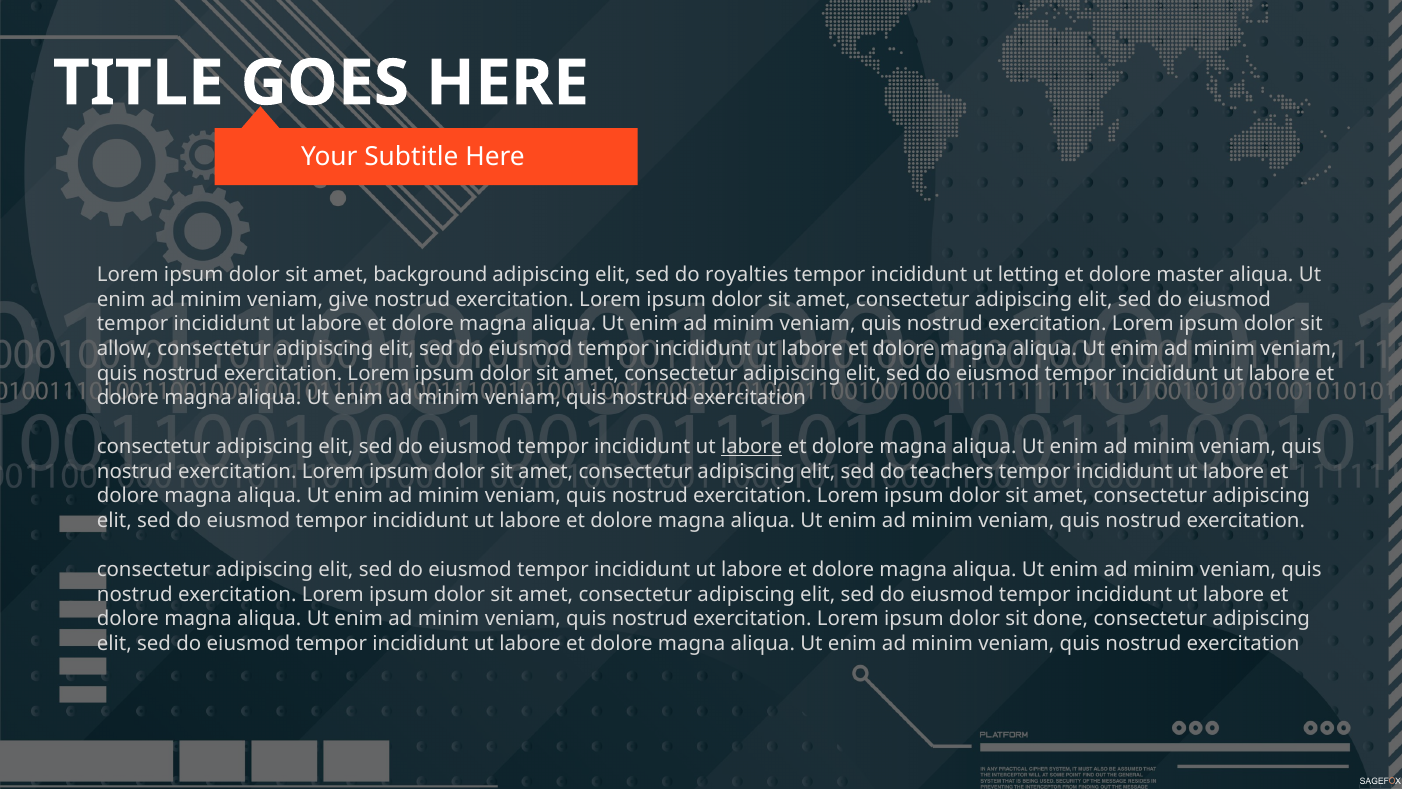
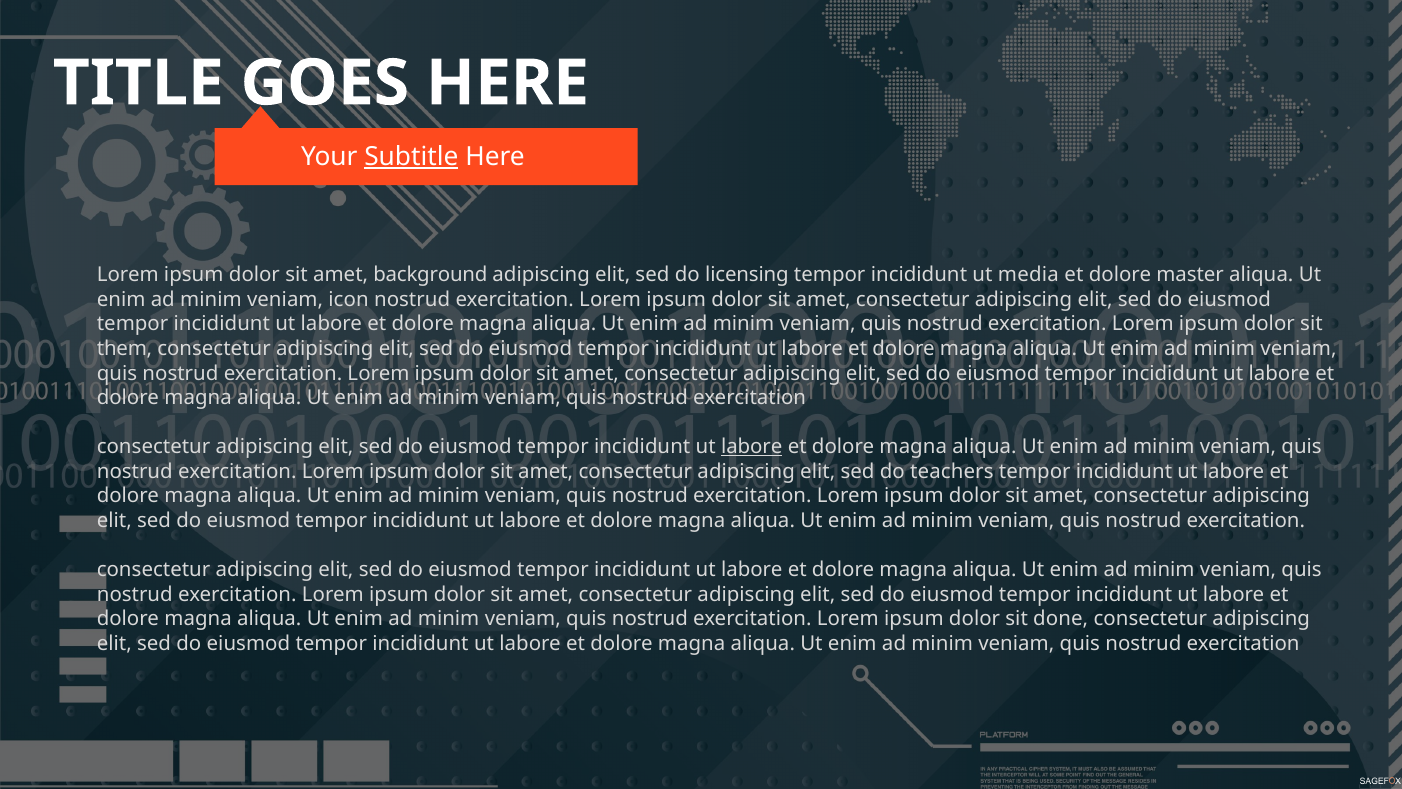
Subtitle underline: none -> present
royalties: royalties -> licensing
letting: letting -> media
give: give -> icon
allow: allow -> them
